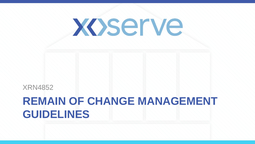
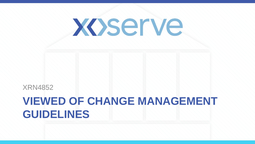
REMAIN: REMAIN -> VIEWED
